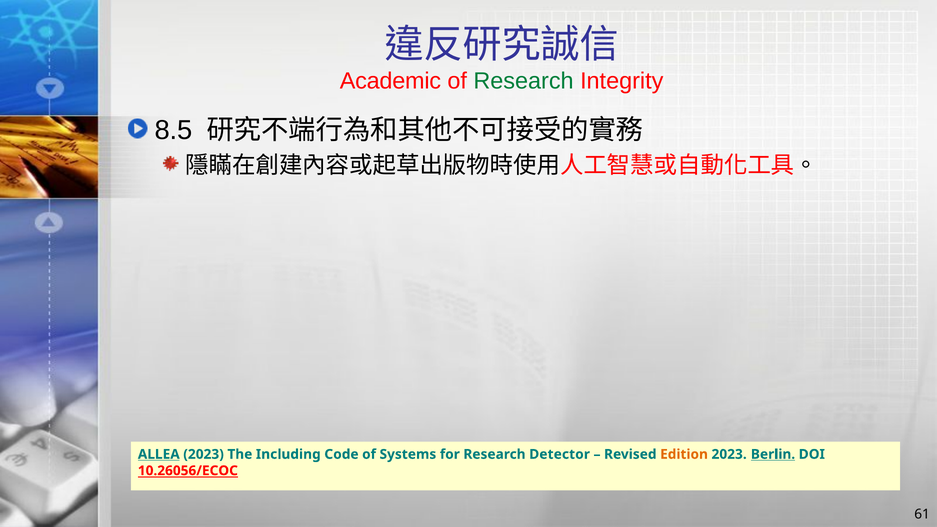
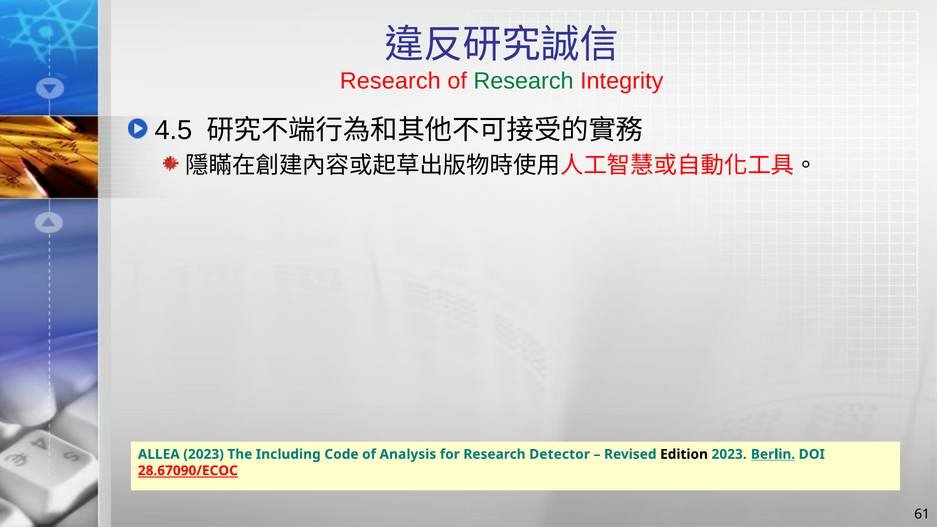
Academic at (390, 81): Academic -> Research
8.5: 8.5 -> 4.5
ALLEA underline: present -> none
Systems: Systems -> Analysis
Edition colour: orange -> black
10.26056/ECOC: 10.26056/ECOC -> 28.67090/ECOC
